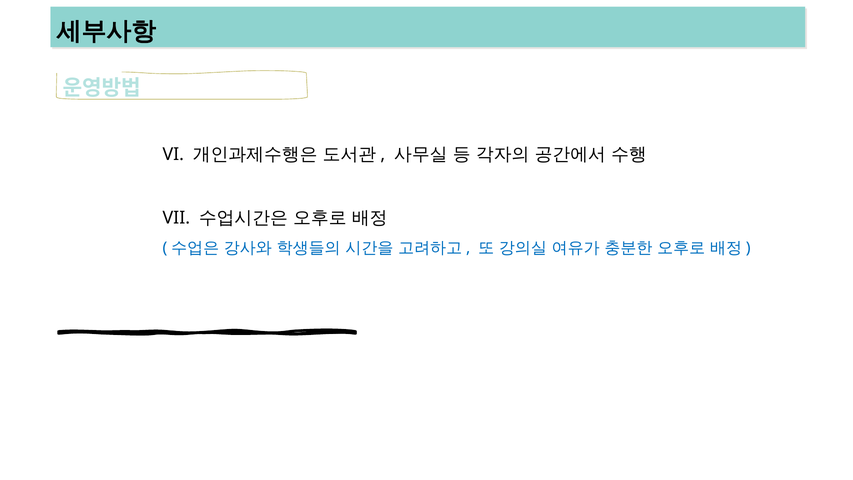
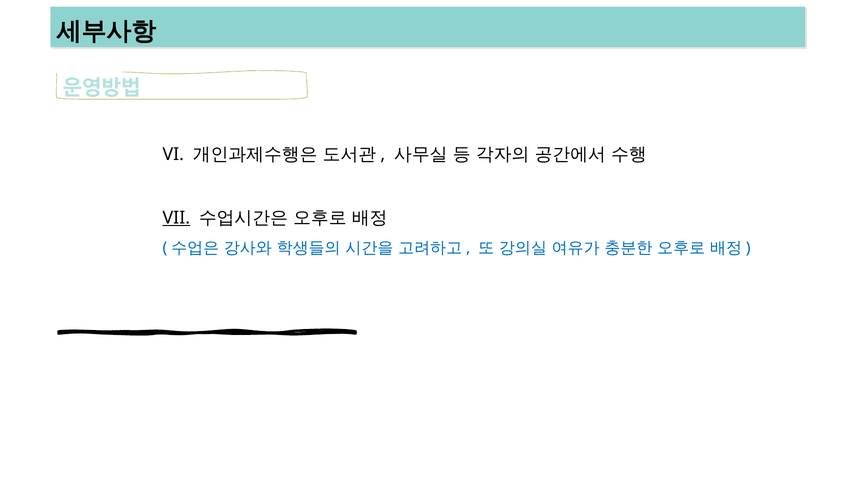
VII underline: none -> present
